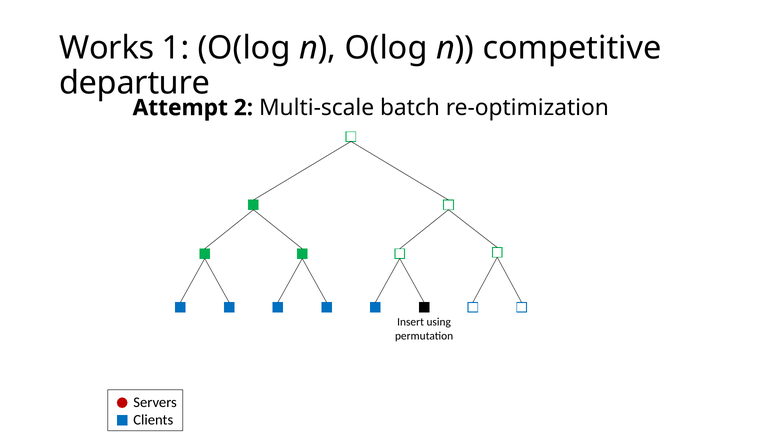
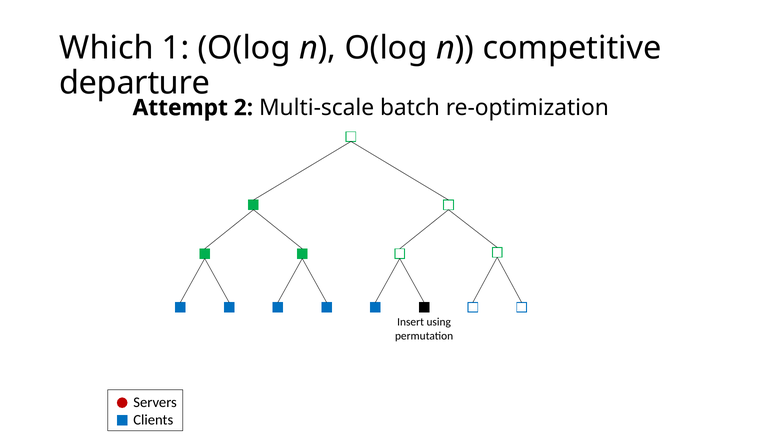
Works: Works -> Which
